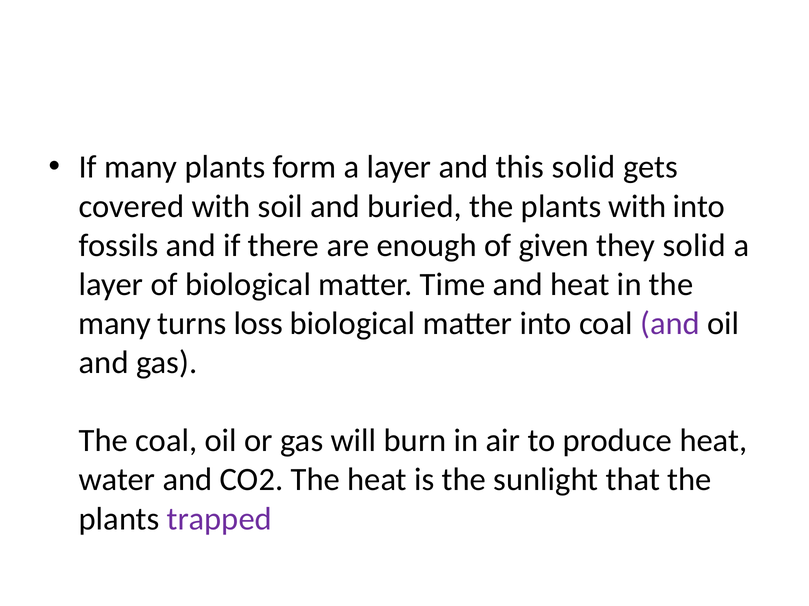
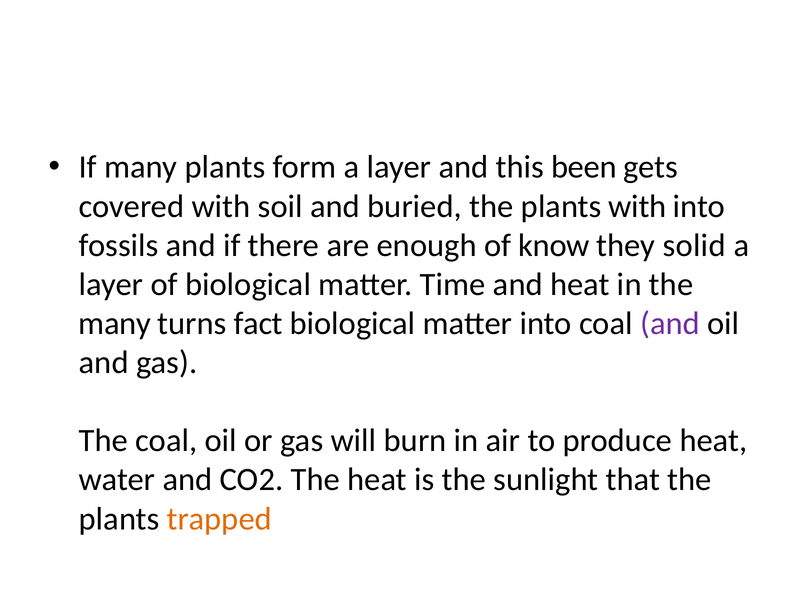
this solid: solid -> been
given: given -> know
loss: loss -> fact
trapped colour: purple -> orange
